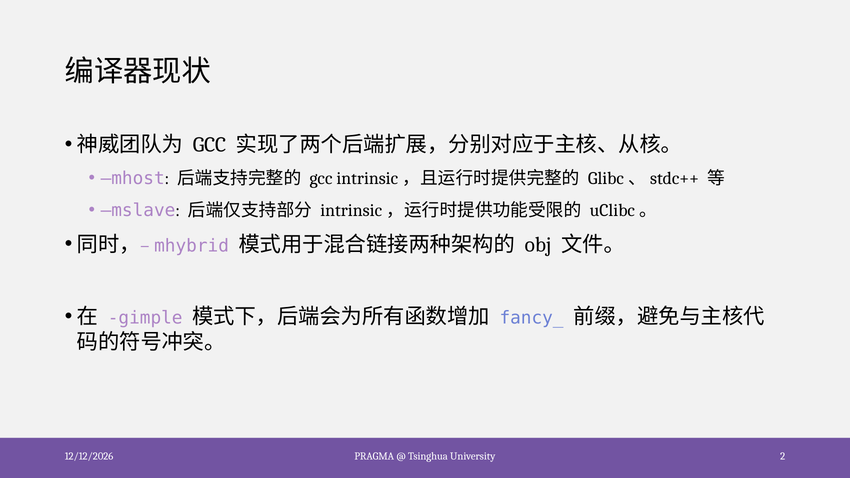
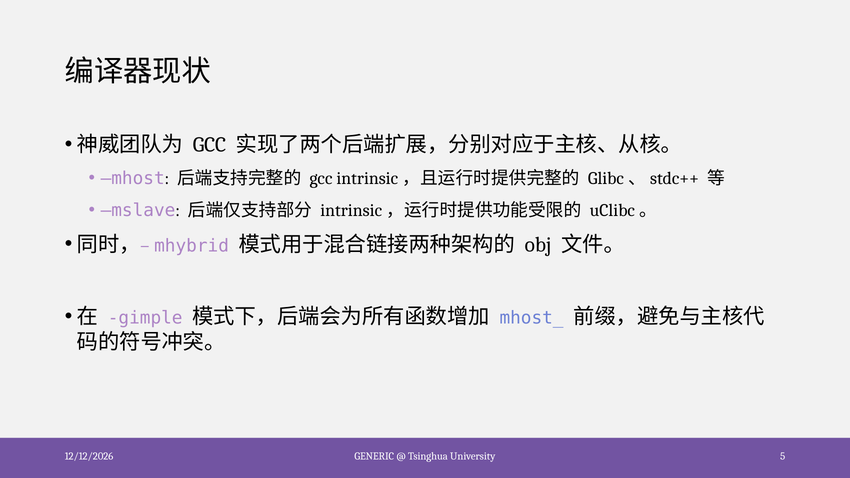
fancy_: fancy_ -> mhost_
PRAGMA: PRAGMA -> GENERIC
2: 2 -> 5
